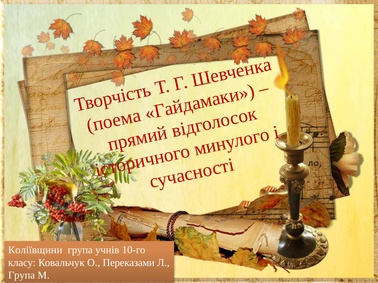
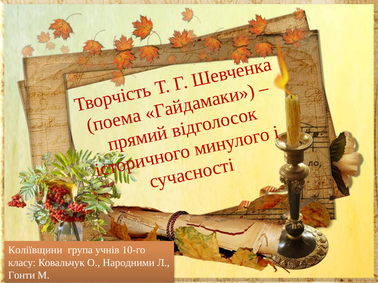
Переказами: Переказами -> Народними
Група at (22, 276): Група -> Гонти
